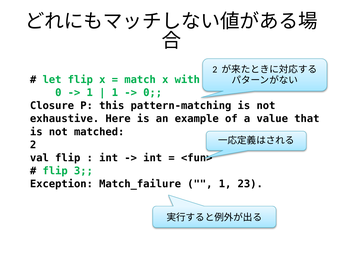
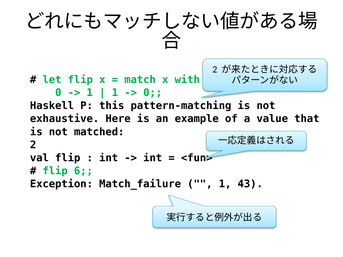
Closure: Closure -> Haskell
3: 3 -> 6
23: 23 -> 43
